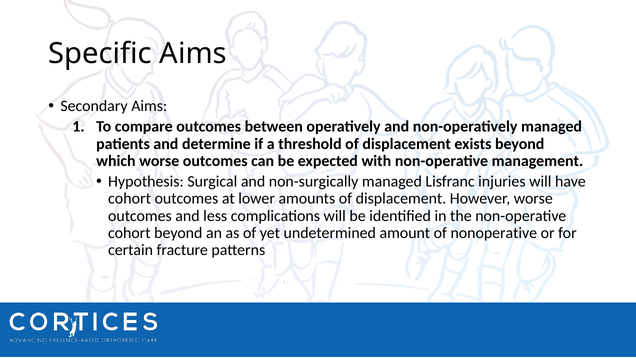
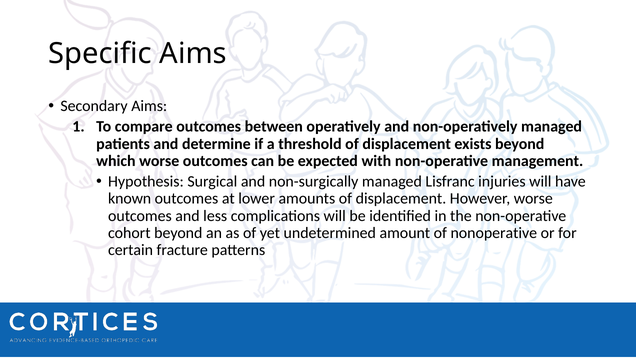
cohort at (130, 199): cohort -> known
